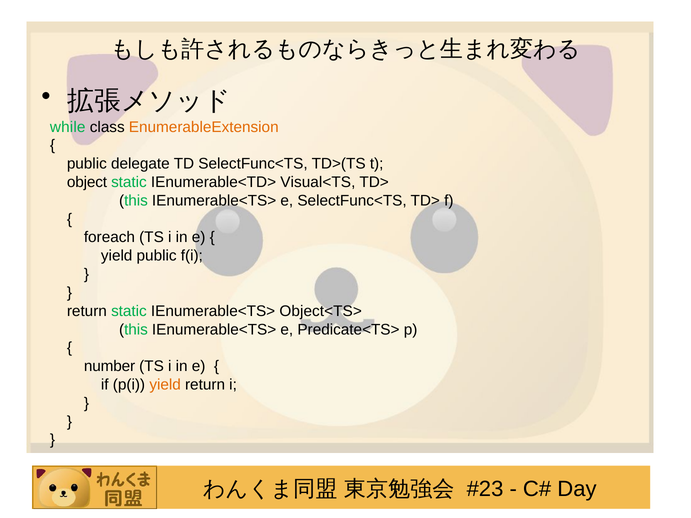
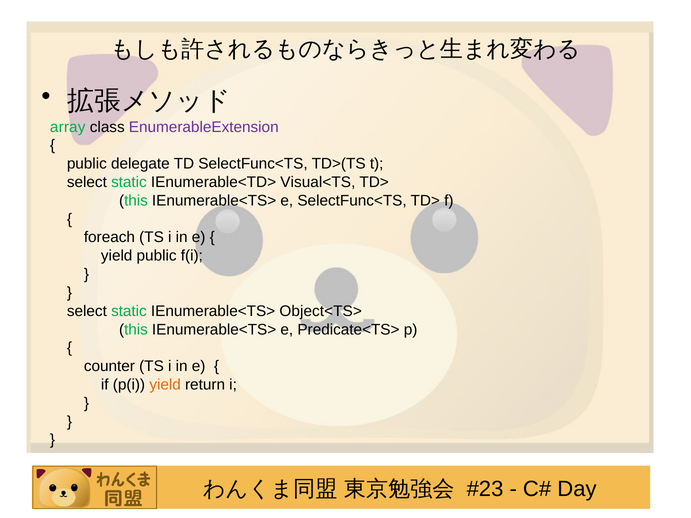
while: while -> array
EnumerableExtension colour: orange -> purple
object at (87, 182): object -> select
return at (87, 311): return -> select
number: number -> counter
